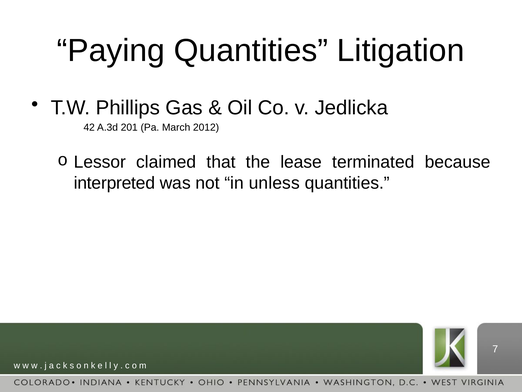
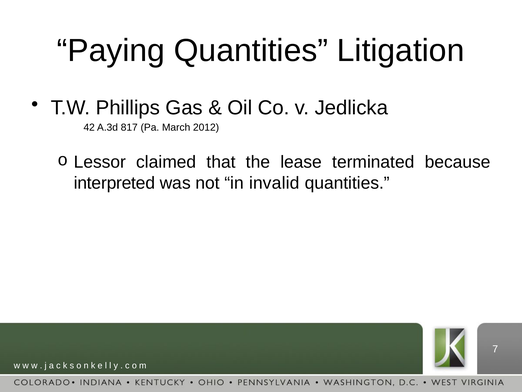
201: 201 -> 817
unless: unless -> invalid
